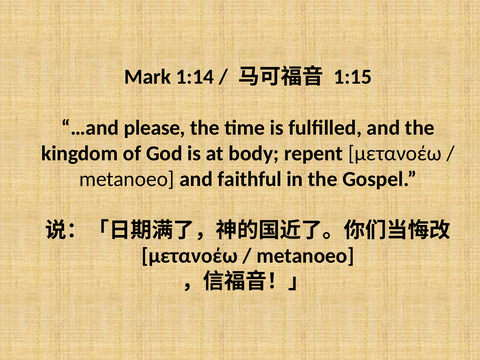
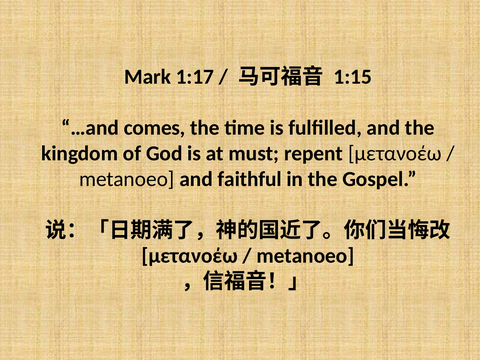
1:14: 1:14 -> 1:17
please: please -> comes
body: body -> must
